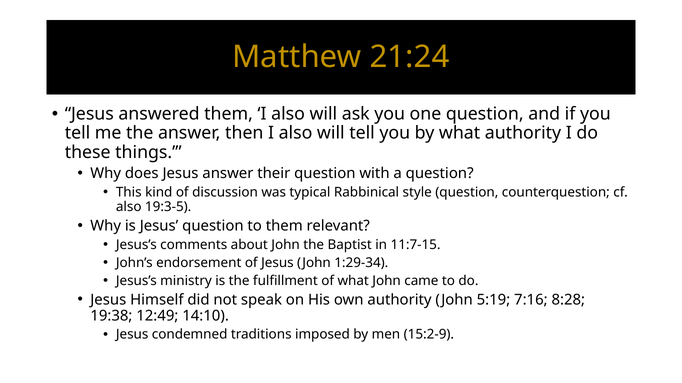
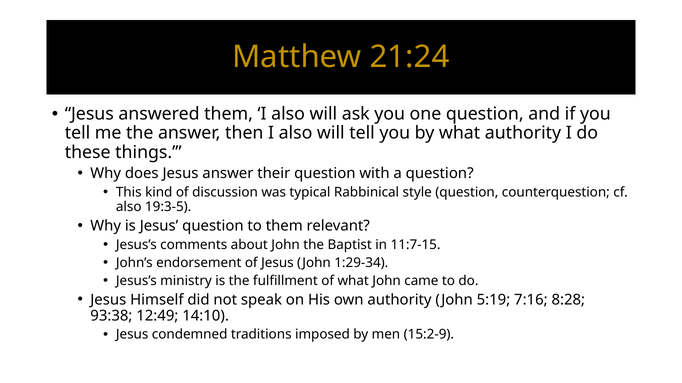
19:38: 19:38 -> 93:38
